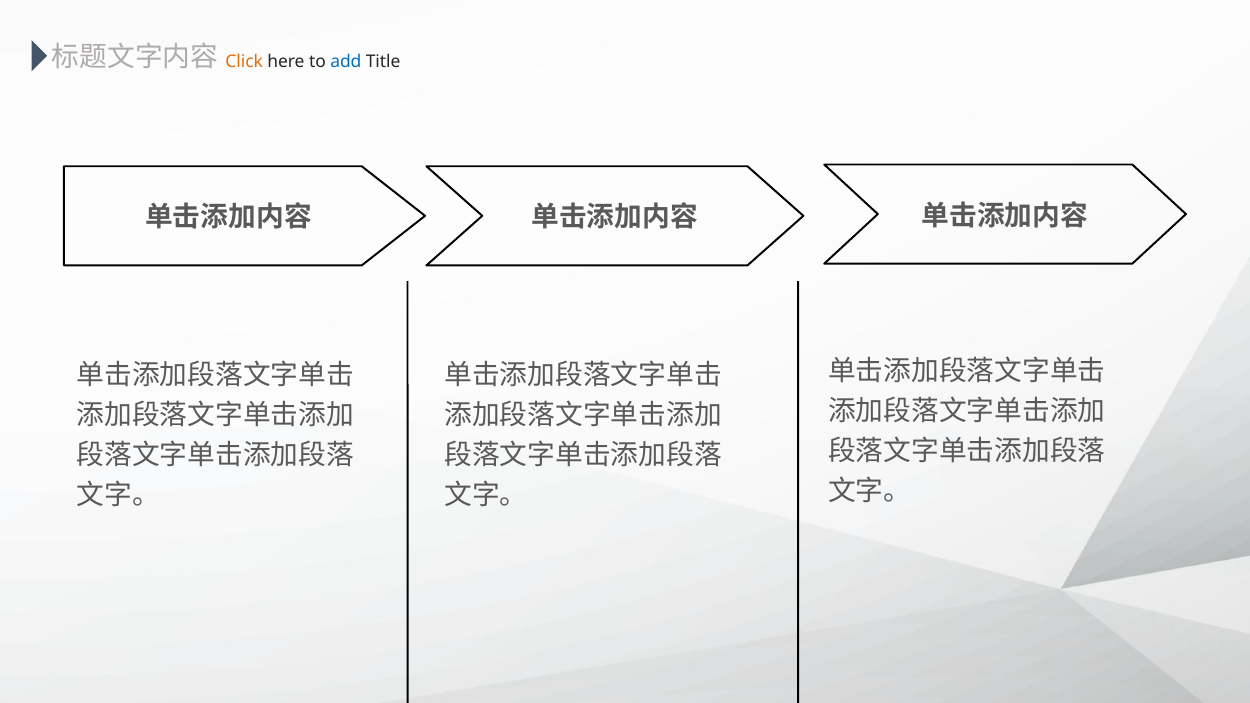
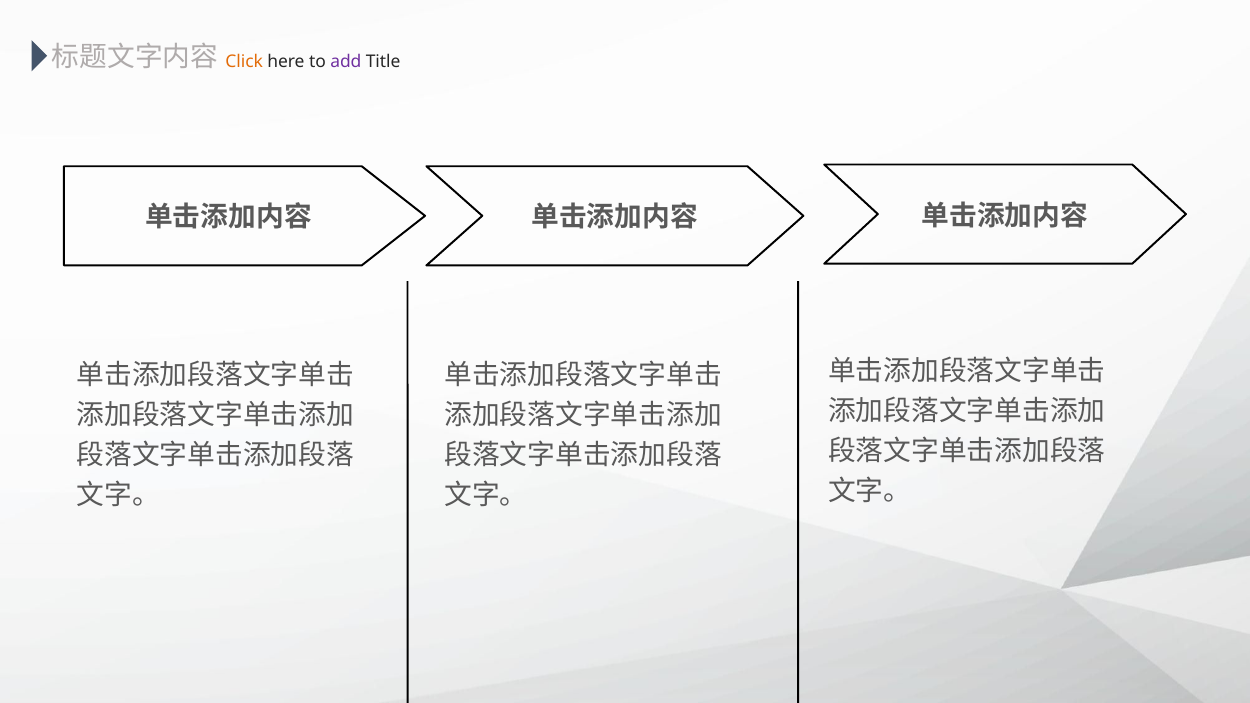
add colour: blue -> purple
